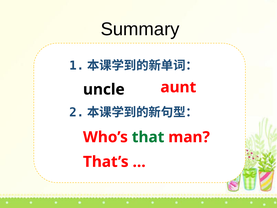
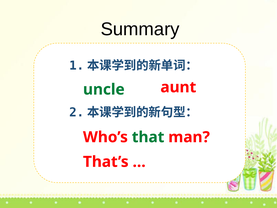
uncle colour: black -> green
